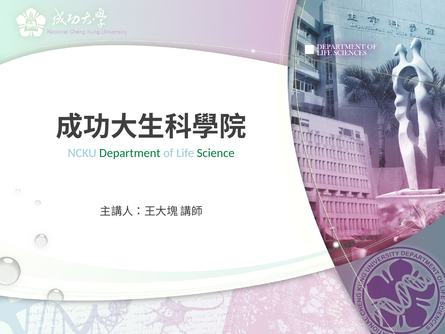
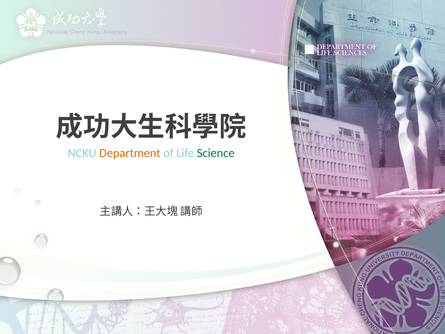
Department colour: green -> orange
